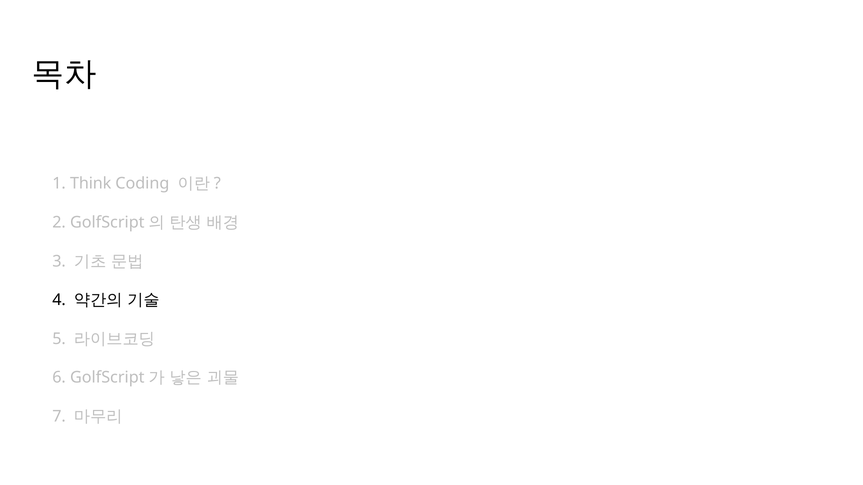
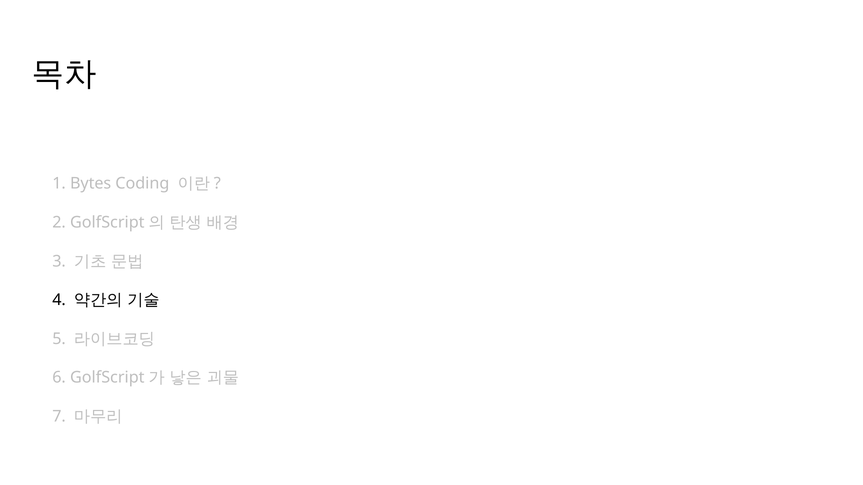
Think: Think -> Bytes
